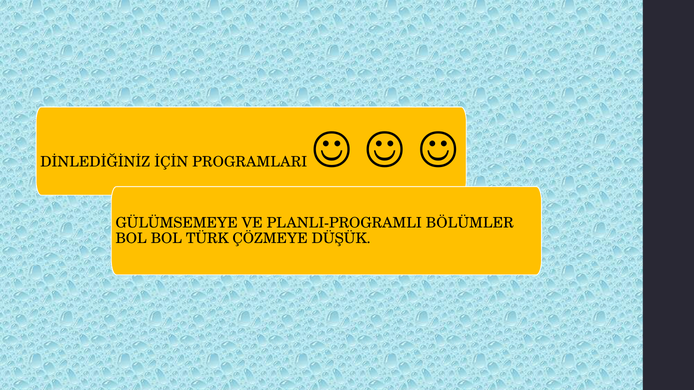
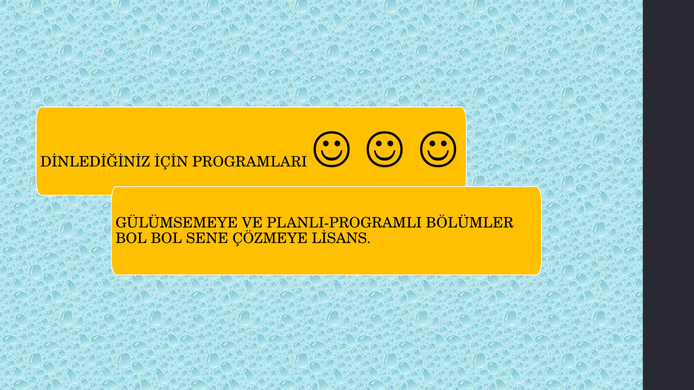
TÜRK: TÜRK -> SENE
DÜŞÜK: DÜŞÜK -> LİSANS
